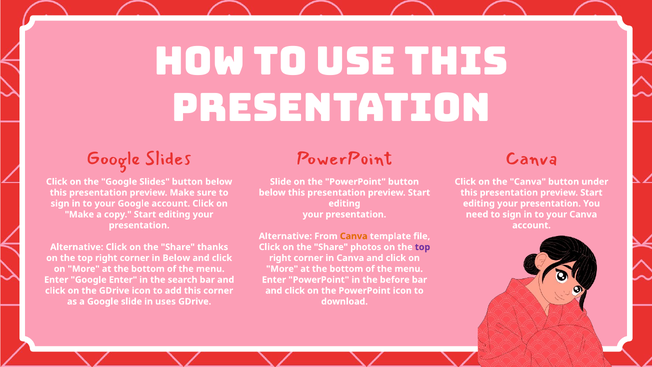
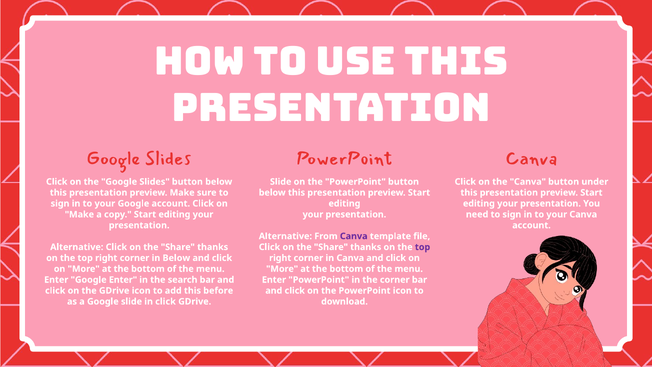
Canva at (354, 236) colour: orange -> purple
photos at (366, 247): photos -> thanks
the before: before -> corner
this corner: corner -> before
in uses: uses -> click
